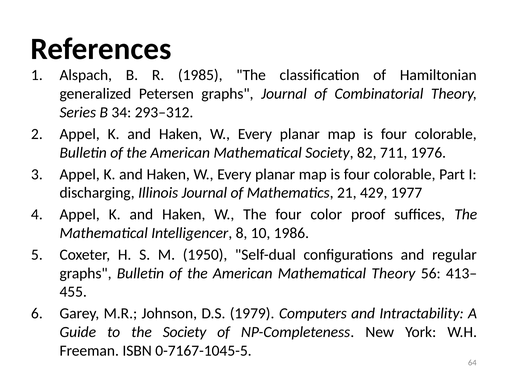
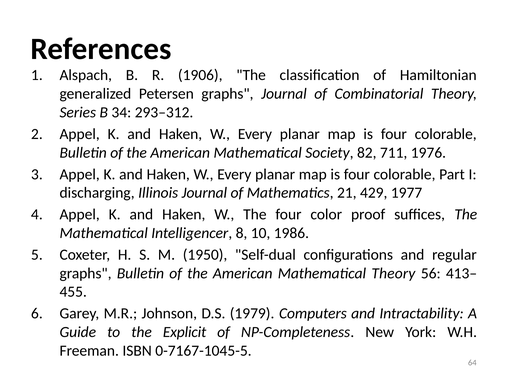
1985: 1985 -> 1906
the Society: Society -> Explicit
